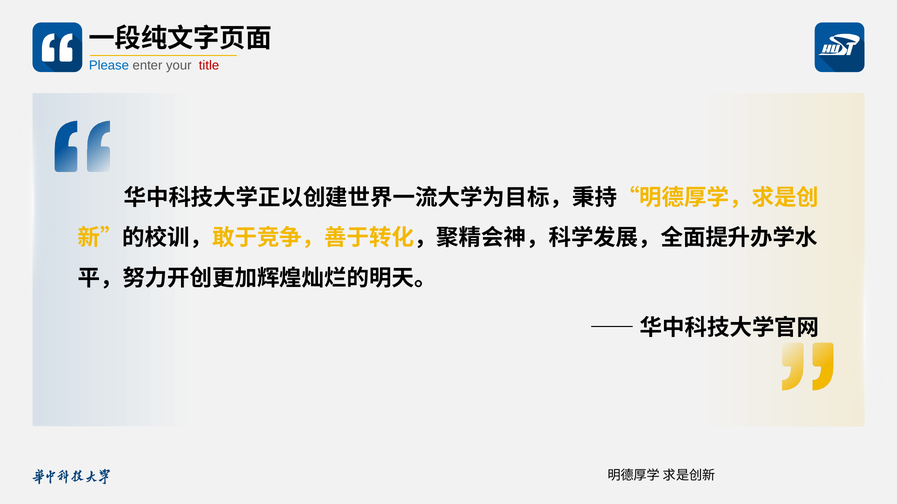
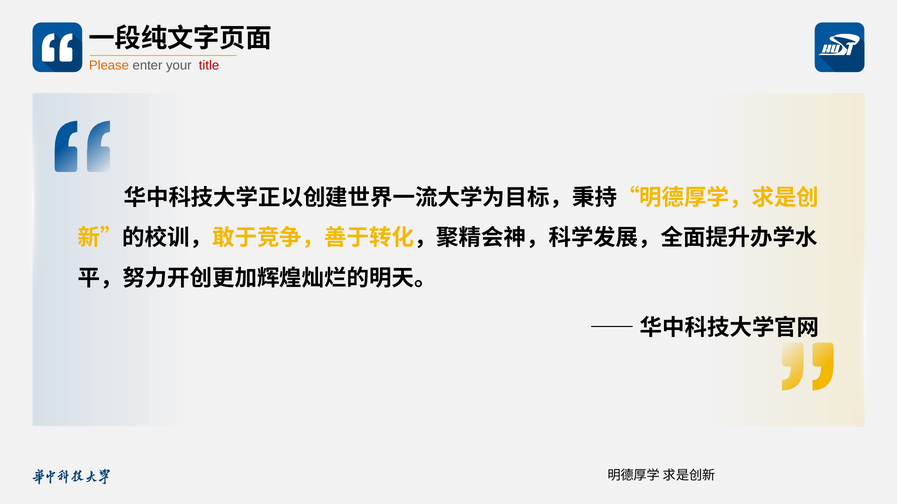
Please colour: blue -> orange
